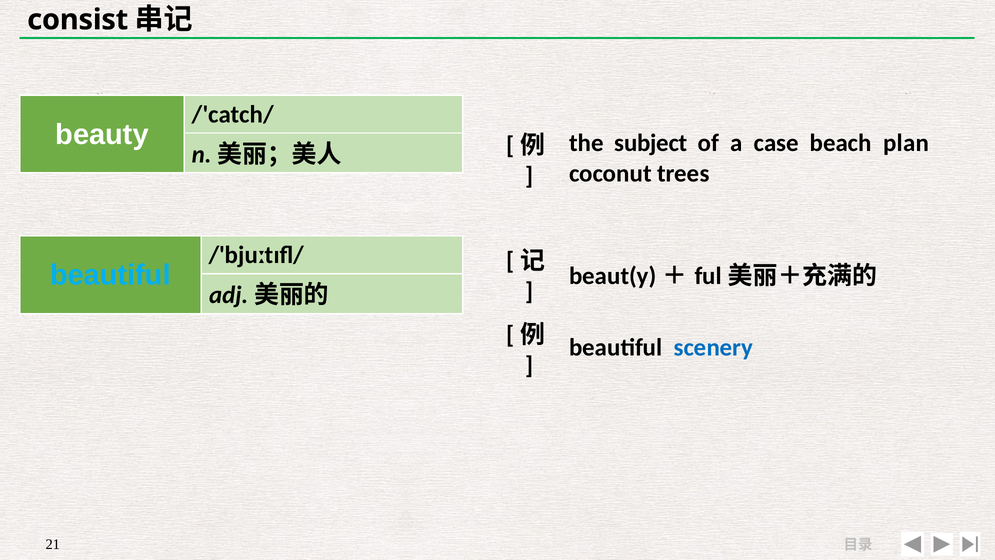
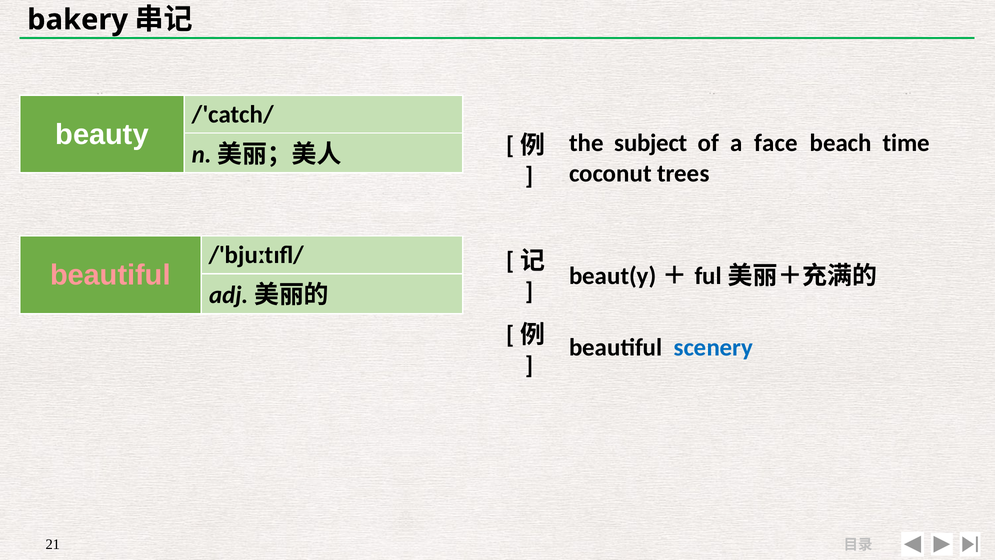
consist: consist -> bakery
case: case -> face
plan: plan -> time
beautiful at (110, 275) colour: light blue -> pink
